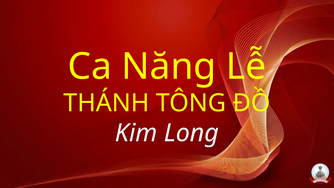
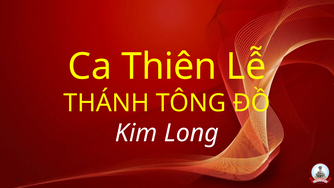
Năng: Năng -> Thiên
